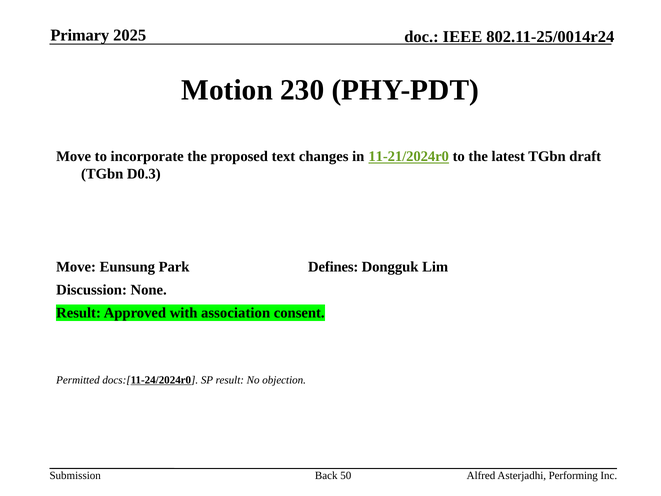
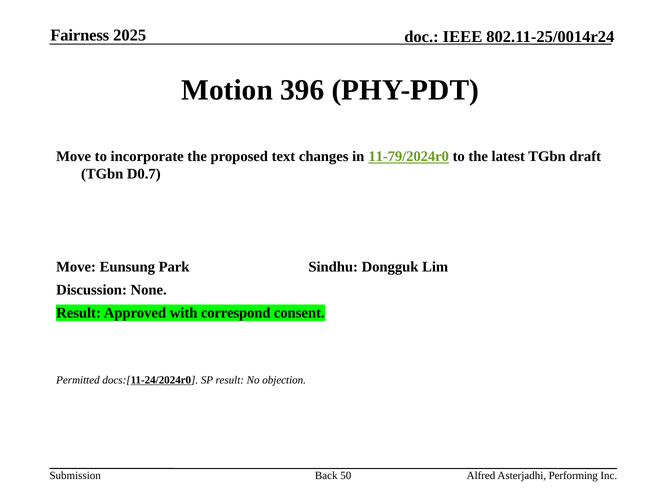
Primary: Primary -> Fairness
230: 230 -> 396
11-21/2024r0: 11-21/2024r0 -> 11-79/2024r0
D0.3: D0.3 -> D0.7
Defines: Defines -> Sindhu
association: association -> correspond
